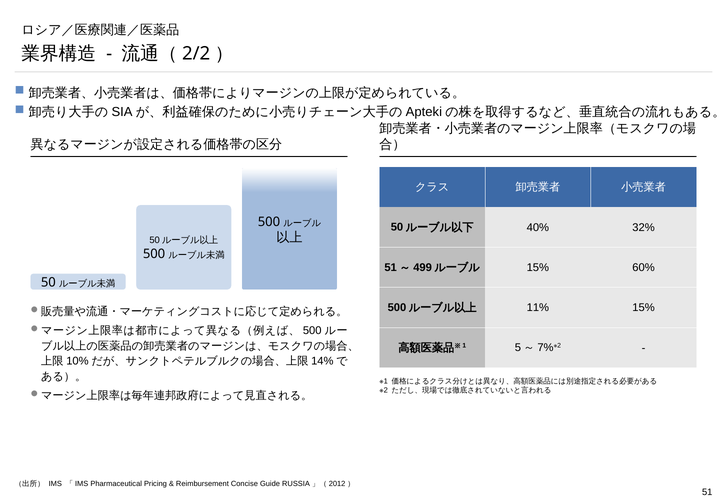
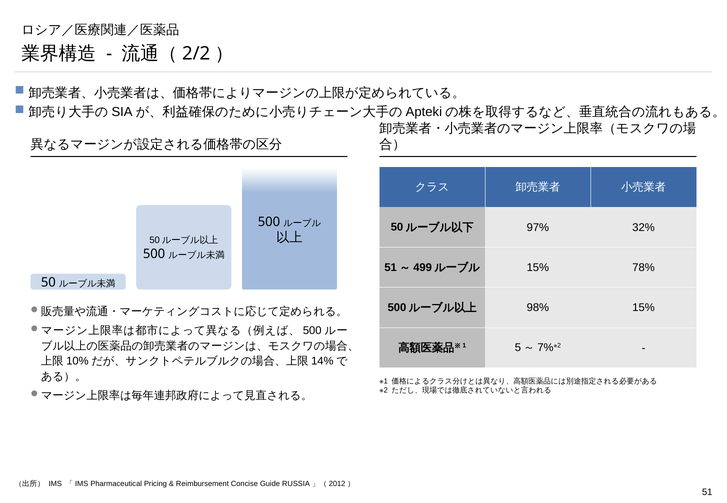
40%: 40% -> 97%
60%: 60% -> 78%
11%: 11% -> 98%
